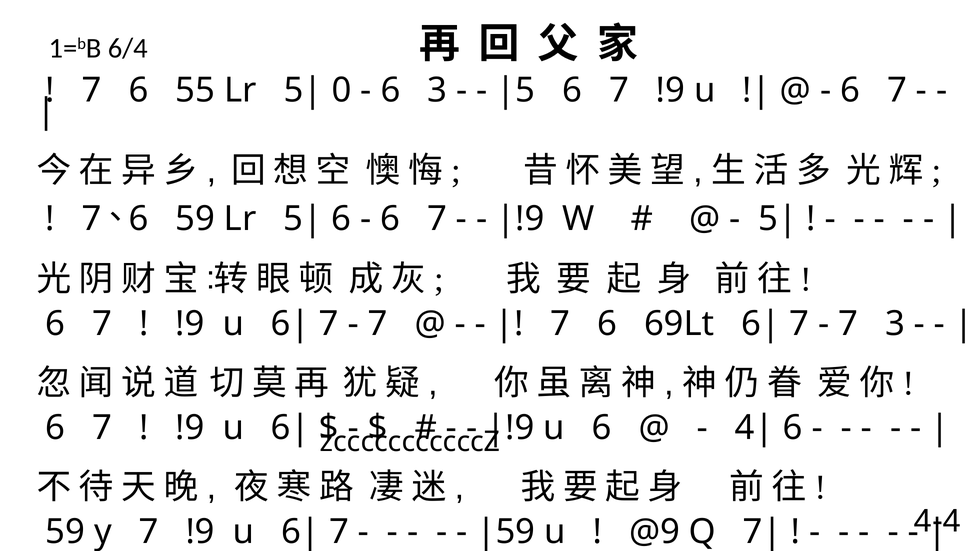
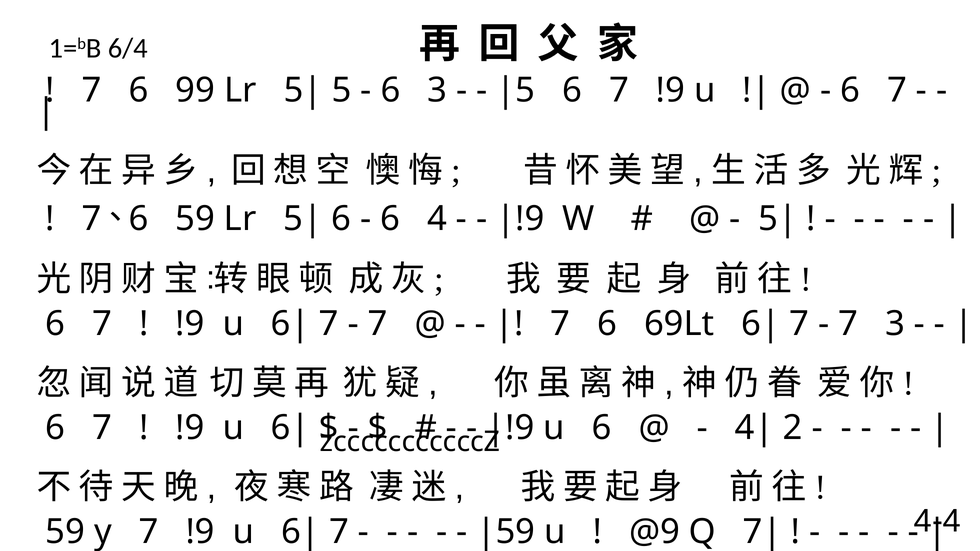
55: 55 -> 99
0: 0 -> 5
7 at (437, 219): 7 -> 4
6 at (793, 428): 6 -> 2
